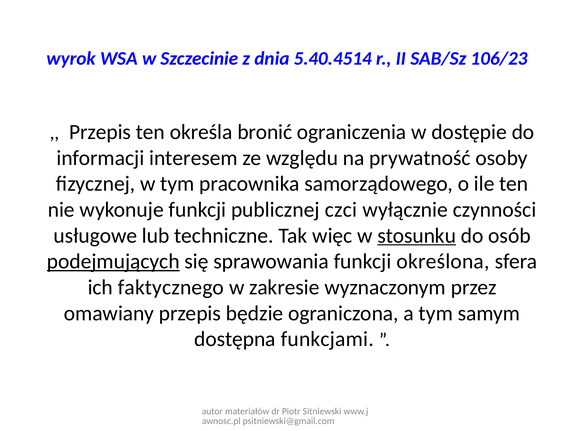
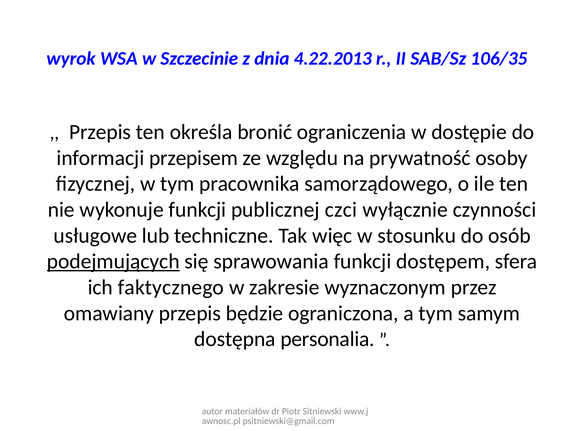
5.40.4514: 5.40.4514 -> 4.22.2013
106/23: 106/23 -> 106/35
interesem: interesem -> przepisem
stosunku underline: present -> none
określona: określona -> dostępem
funkcjami: funkcjami -> personalia
